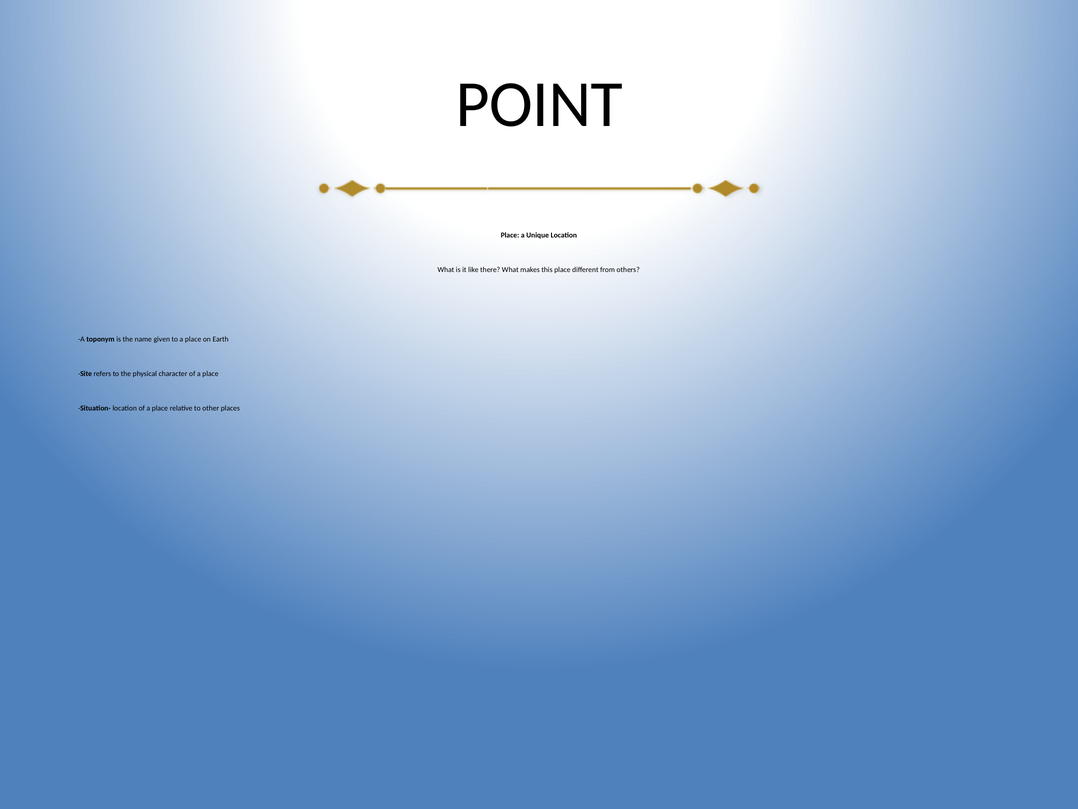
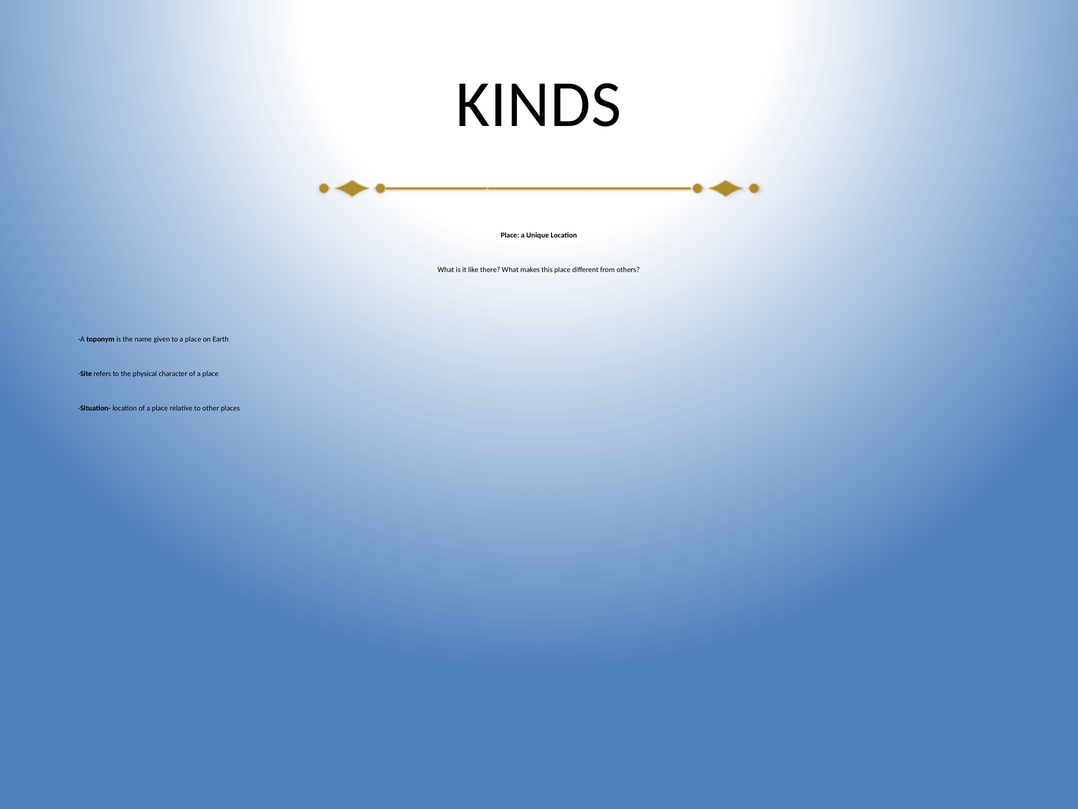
POINT: POINT -> KINDS
